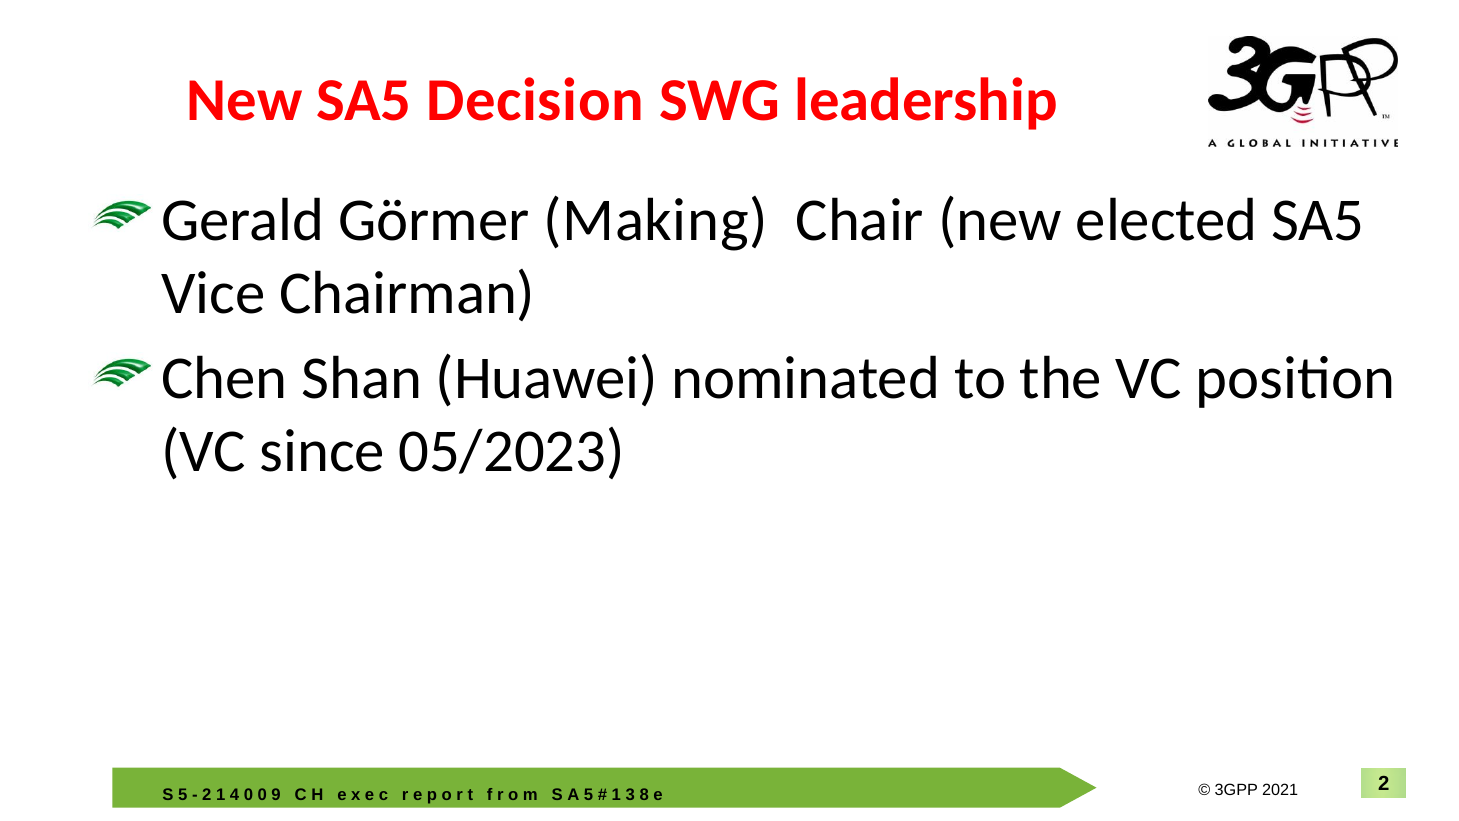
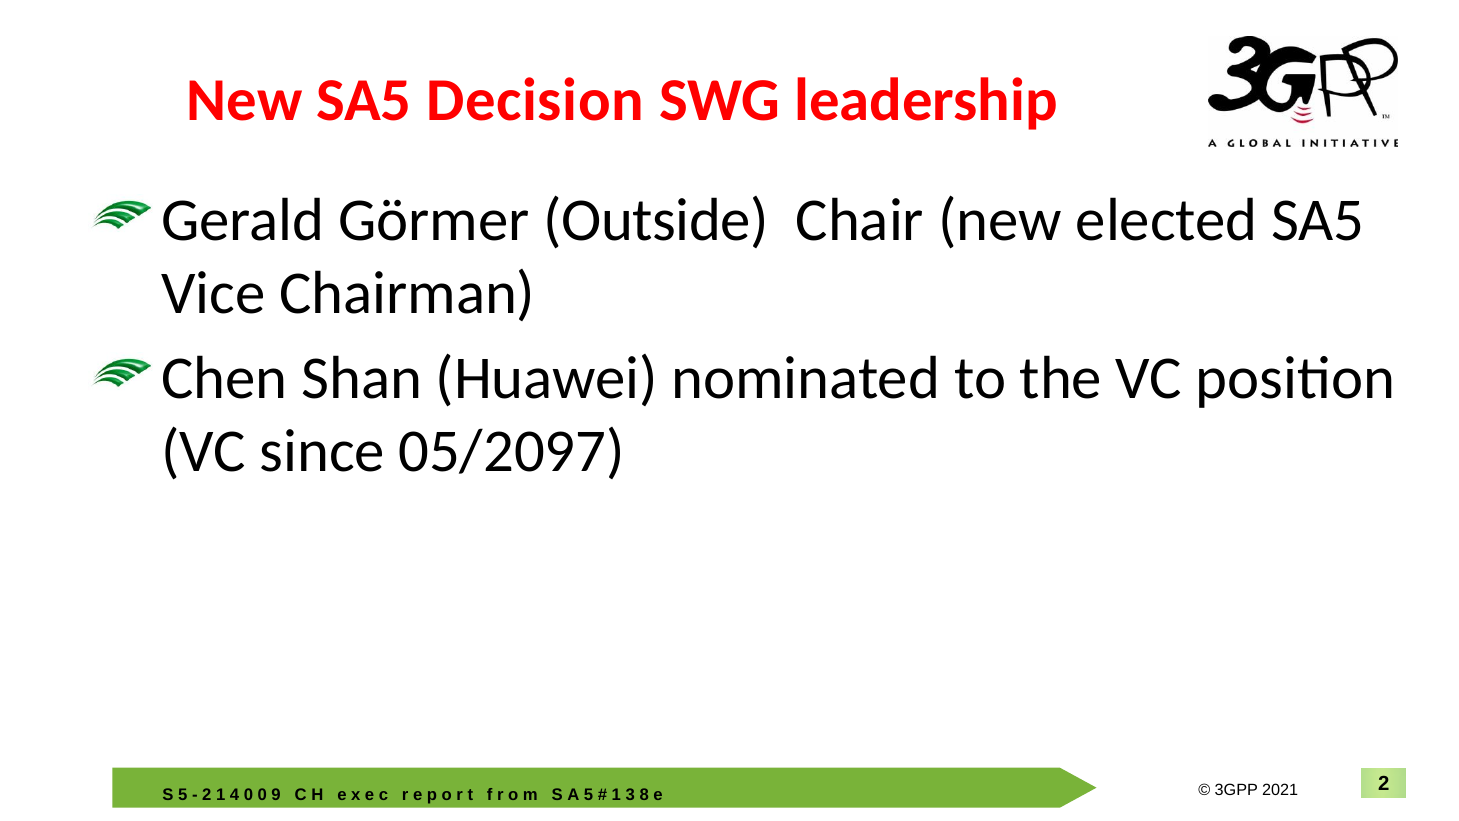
Making: Making -> Outside
05/2023: 05/2023 -> 05/2097
